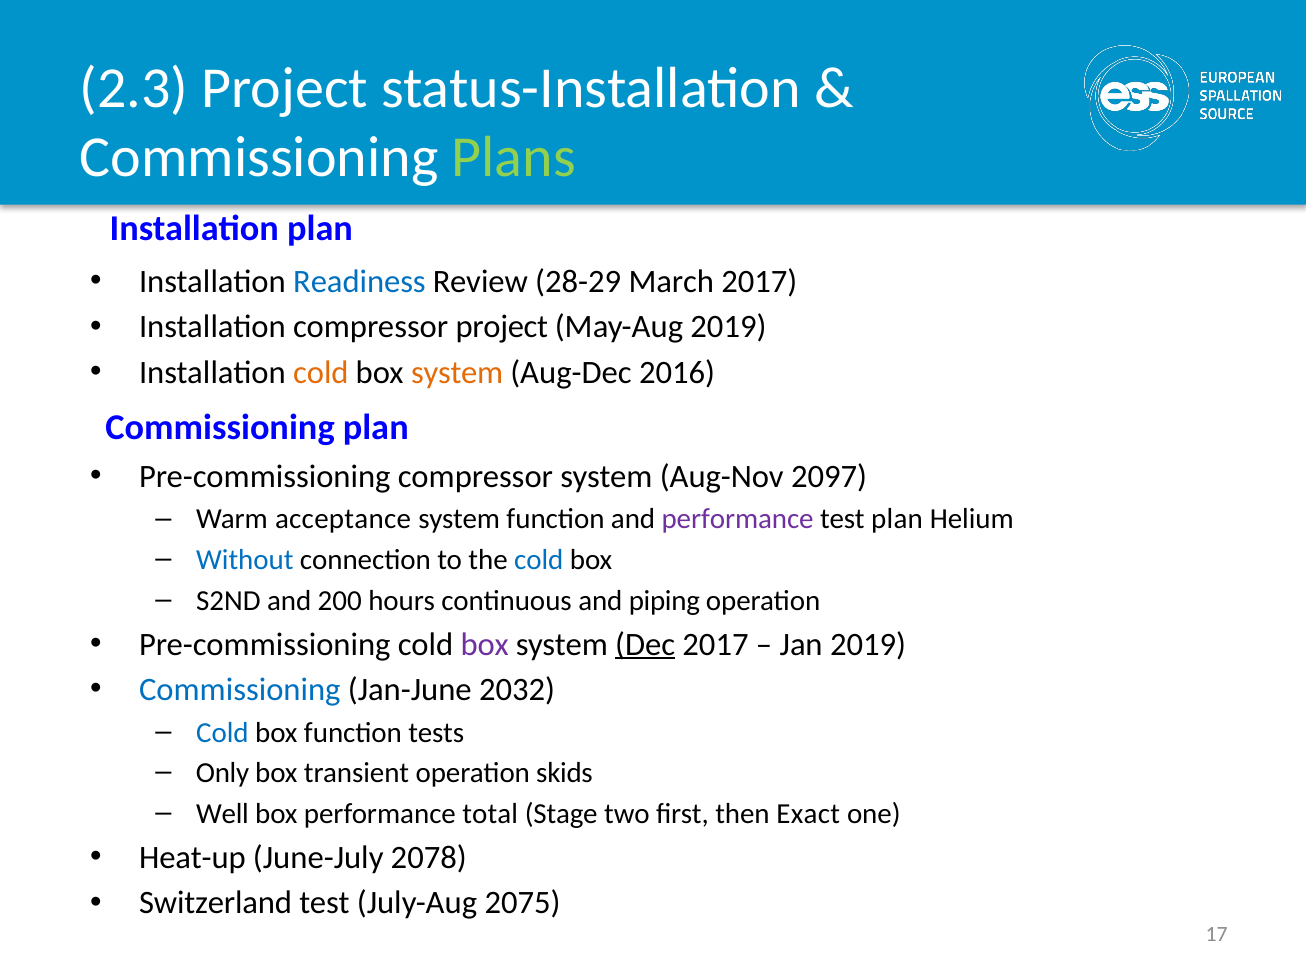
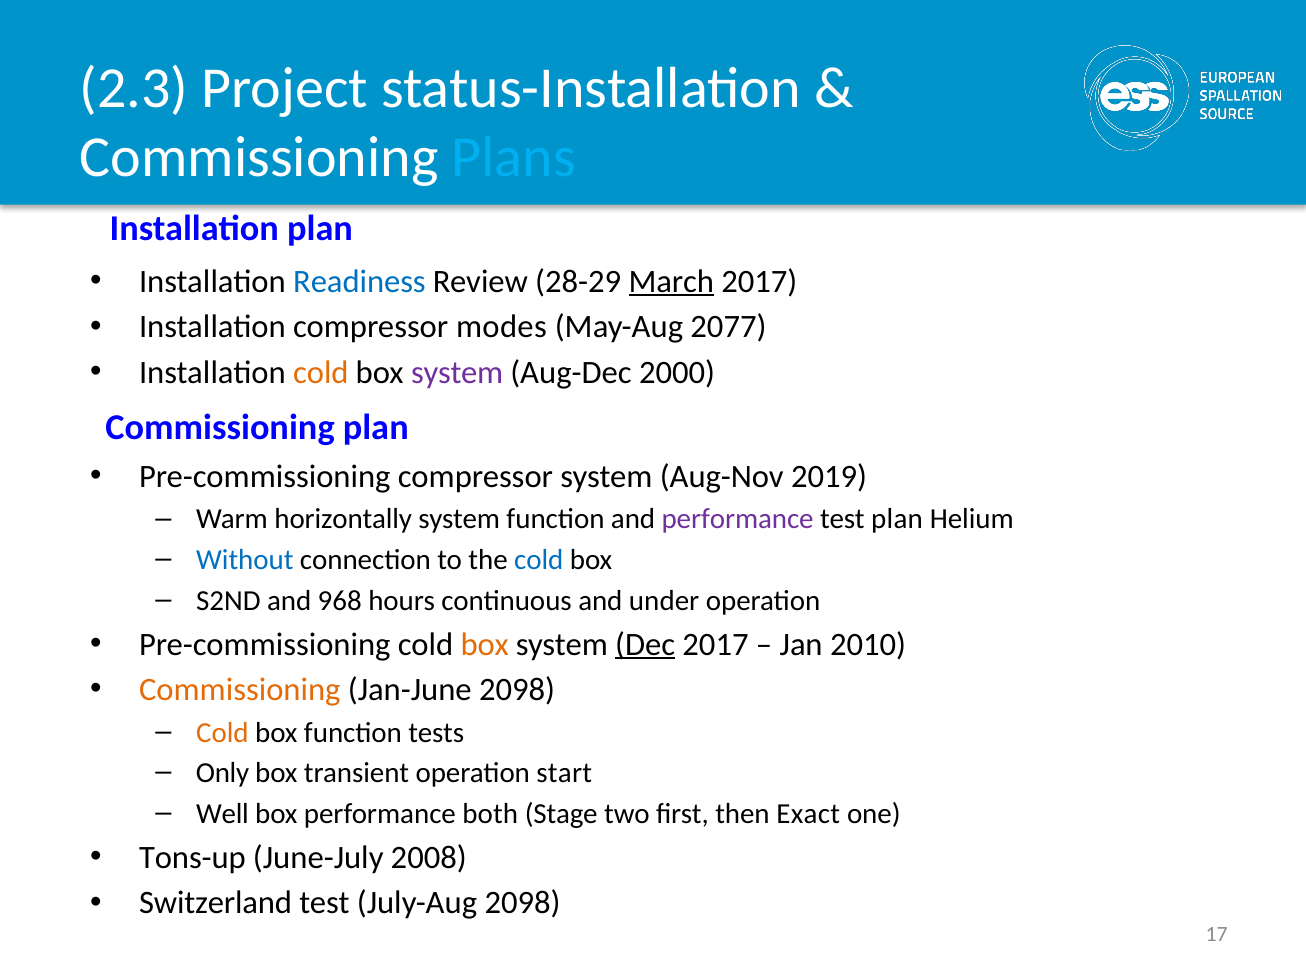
Plans colour: light green -> light blue
March underline: none -> present
compressor project: project -> modes
May-Aug 2019: 2019 -> 2077
system at (457, 373) colour: orange -> purple
2016: 2016 -> 2000
2097: 2097 -> 2019
acceptance: acceptance -> horizontally
200: 200 -> 968
piping: piping -> under
box at (485, 645) colour: purple -> orange
Jan 2019: 2019 -> 2010
Commissioning at (240, 690) colour: blue -> orange
Jan-June 2032: 2032 -> 2098
Cold at (222, 733) colour: blue -> orange
skids: skids -> start
total: total -> both
Heat-up: Heat-up -> Tons-up
2078: 2078 -> 2008
July-Aug 2075: 2075 -> 2098
